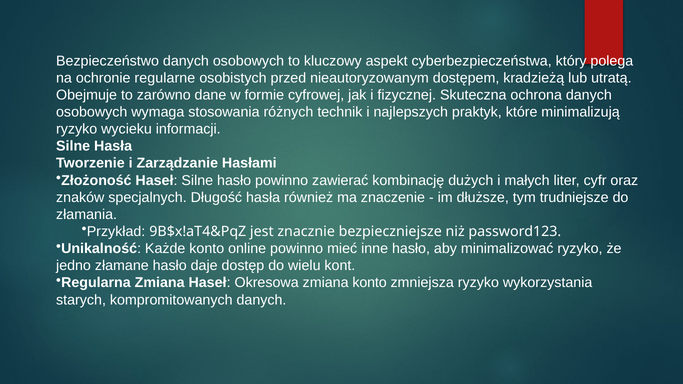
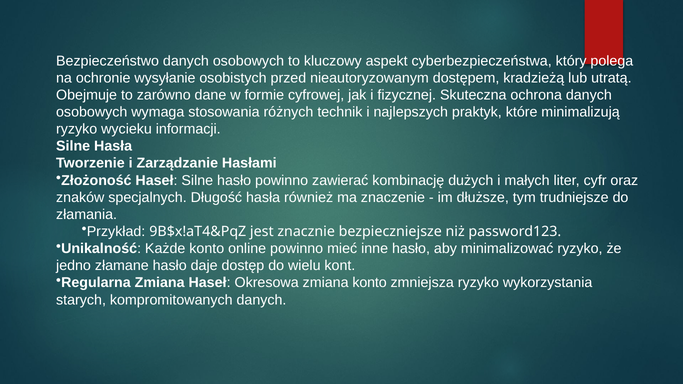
regularne: regularne -> wysyłanie
